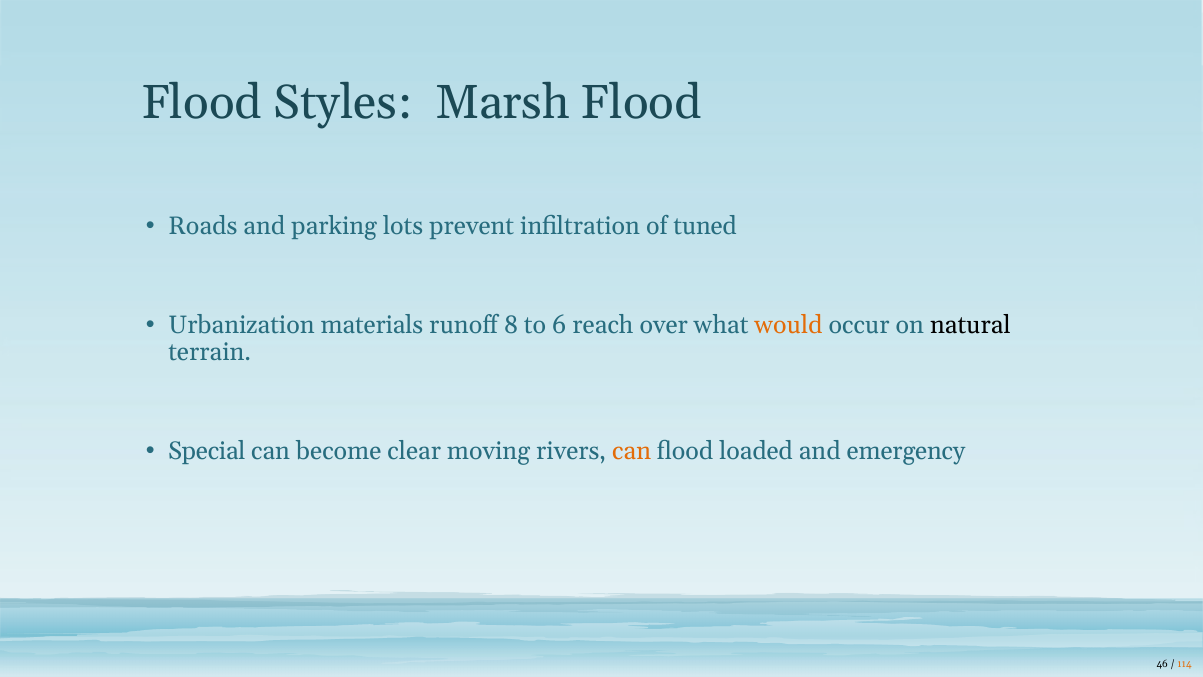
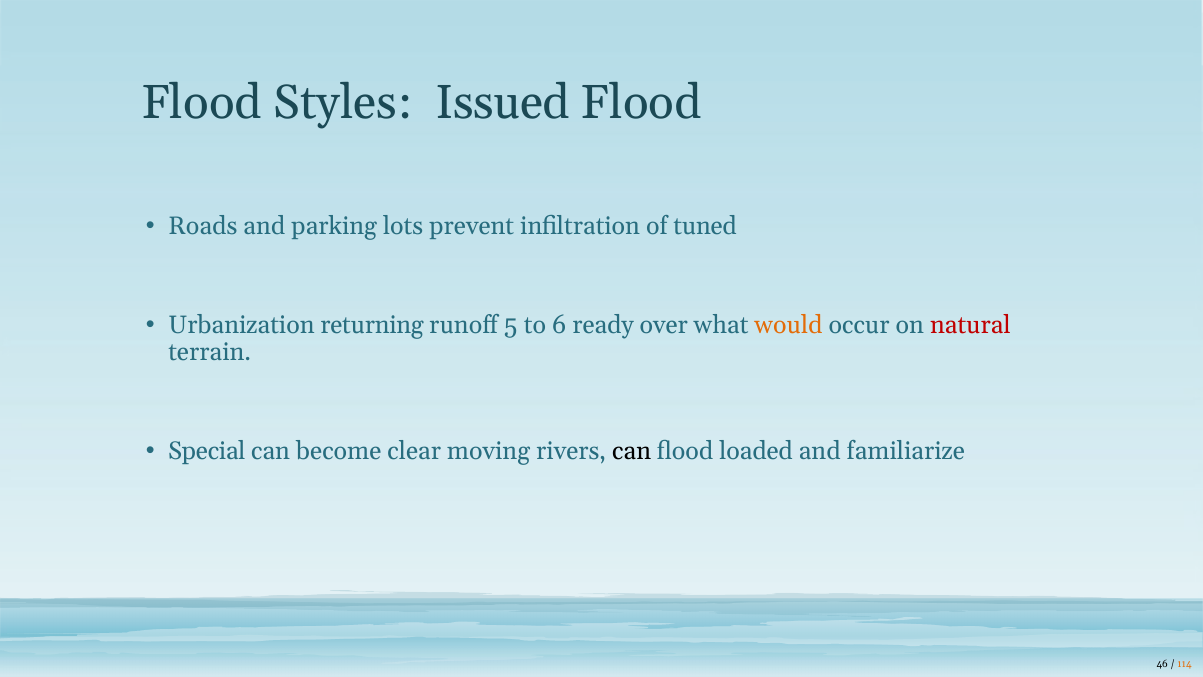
Marsh: Marsh -> Issued
materials: materials -> returning
8: 8 -> 5
reach: reach -> ready
natural colour: black -> red
can at (632, 451) colour: orange -> black
emergency: emergency -> familiarize
